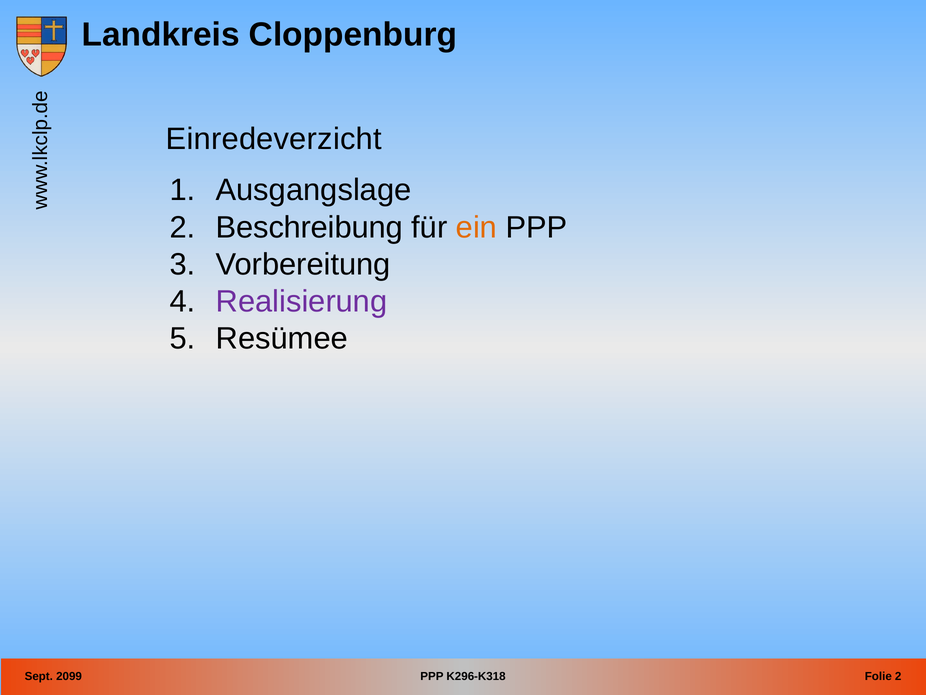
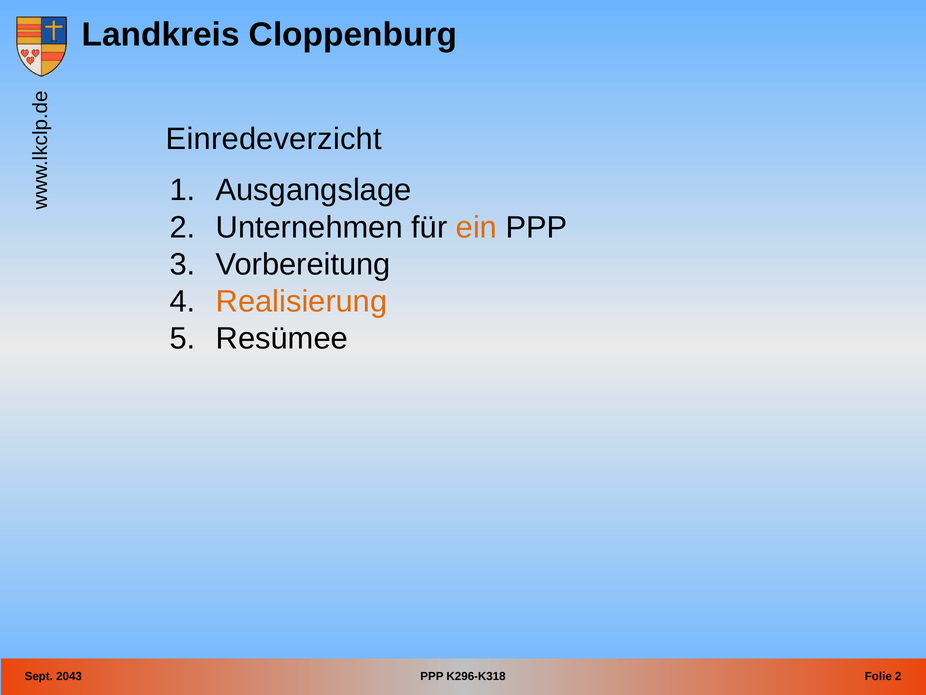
Beschreibung: Beschreibung -> Unternehmen
Realisierung colour: purple -> orange
2099: 2099 -> 2043
